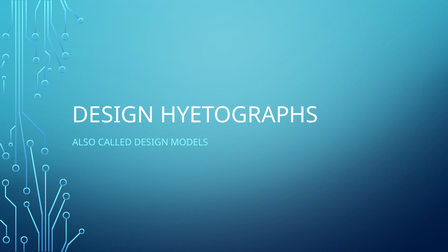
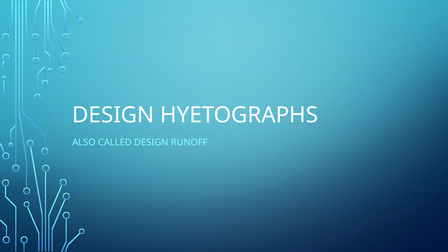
MODELS: MODELS -> RUNOFF
